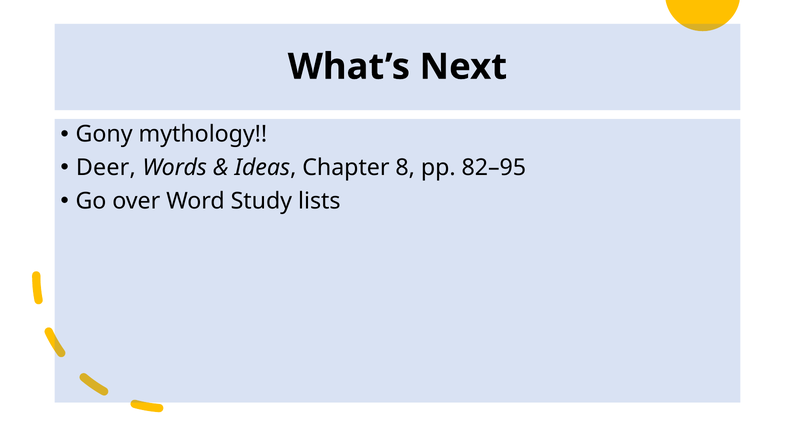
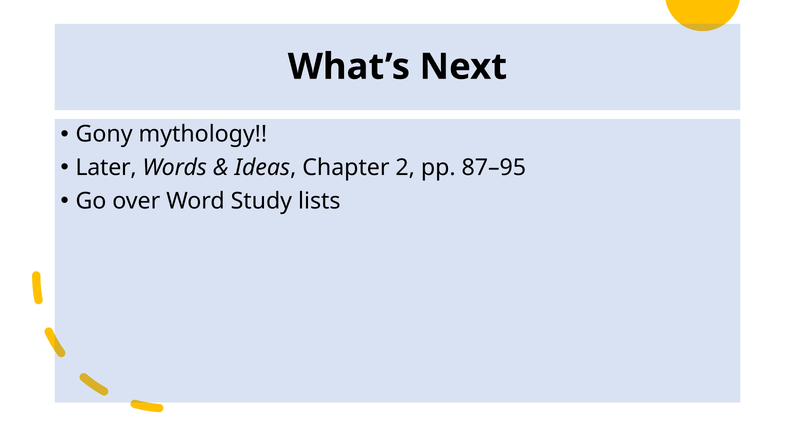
Deer: Deer -> Later
8: 8 -> 2
82–95: 82–95 -> 87–95
